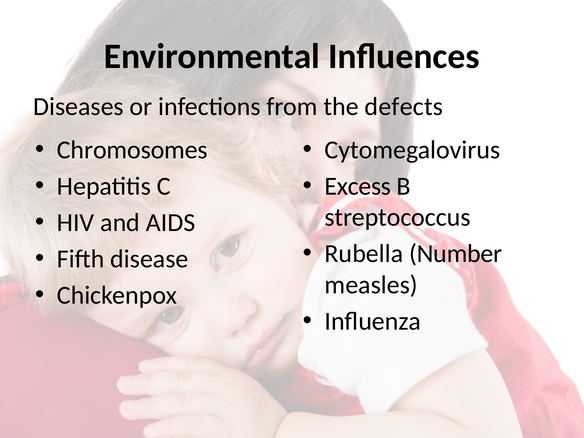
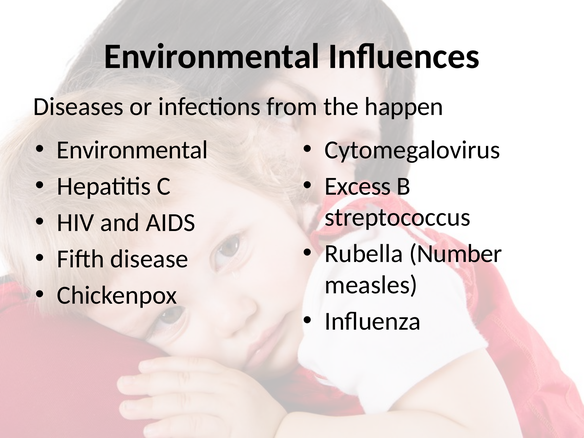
defects: defects -> happen
Chromosomes at (132, 150): Chromosomes -> Environmental
